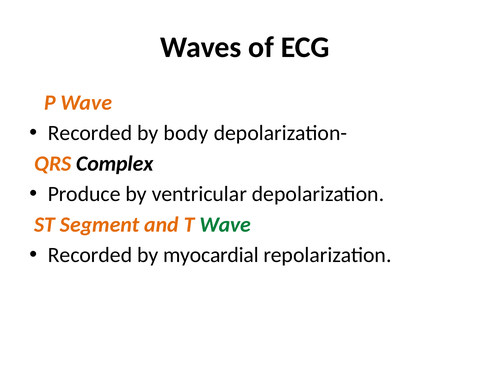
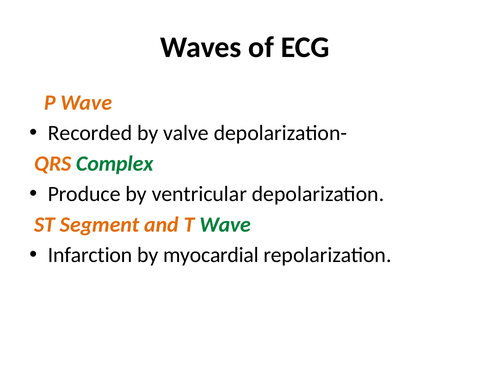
body: body -> valve
Complex colour: black -> green
Recorded at (90, 255): Recorded -> Infarction
